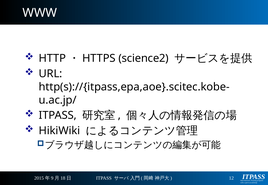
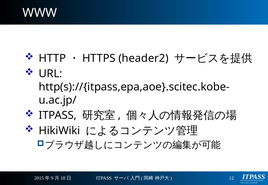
science2: science2 -> header2
